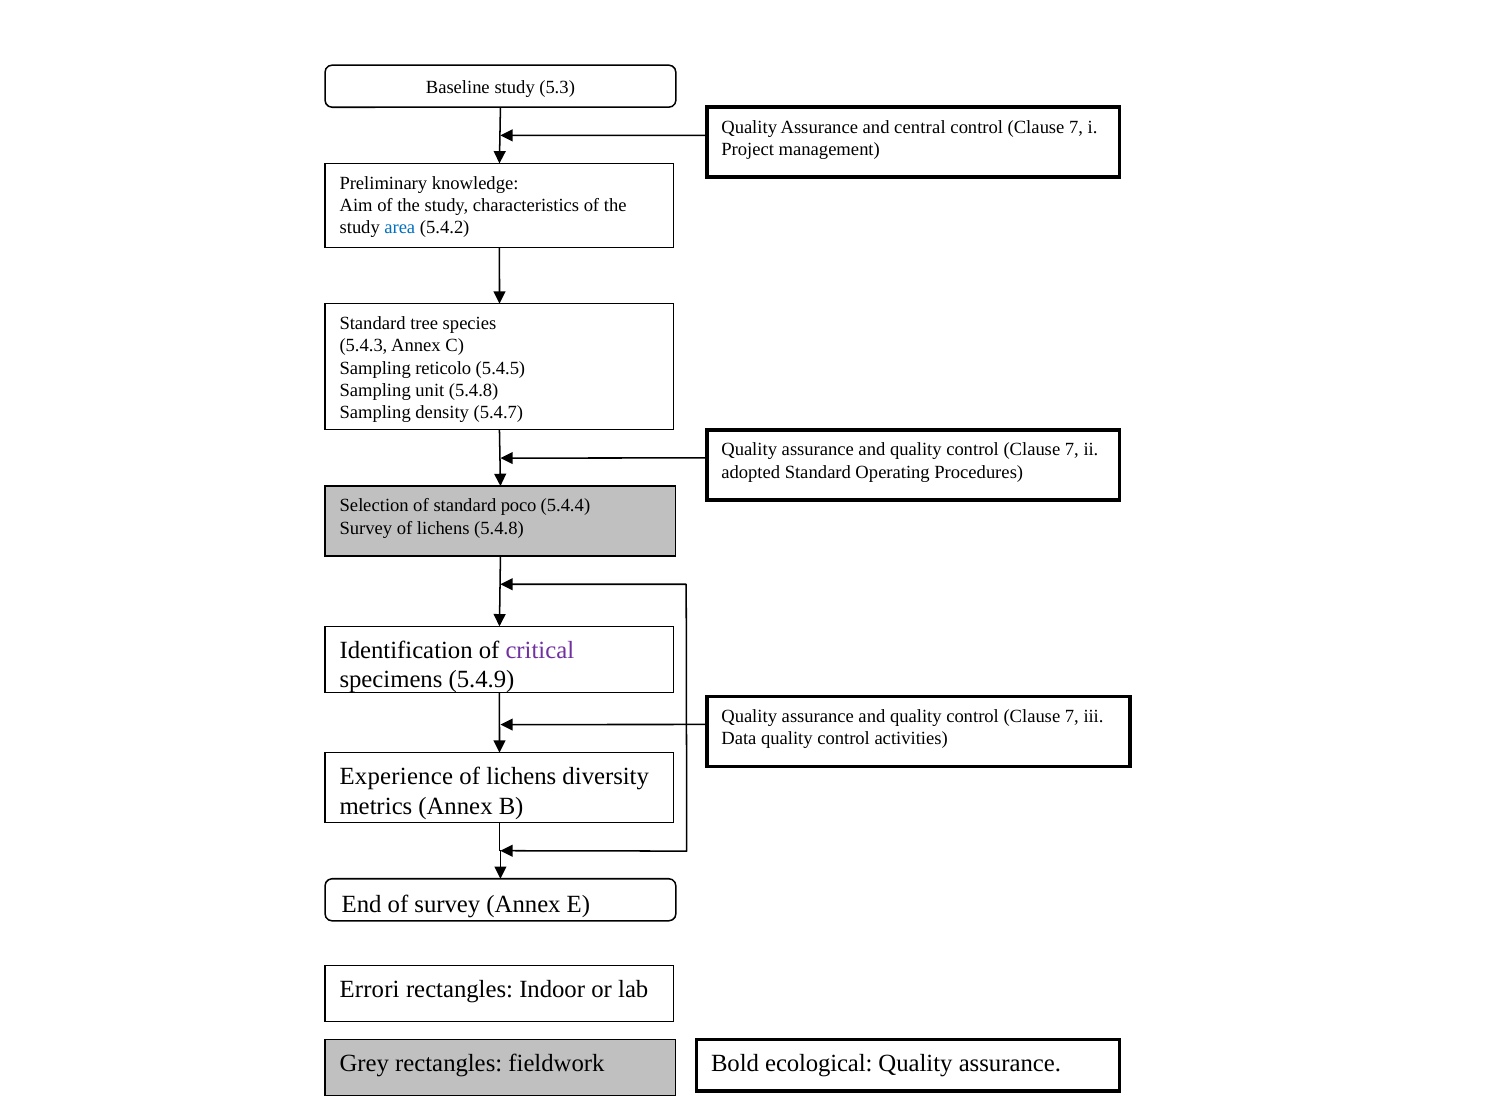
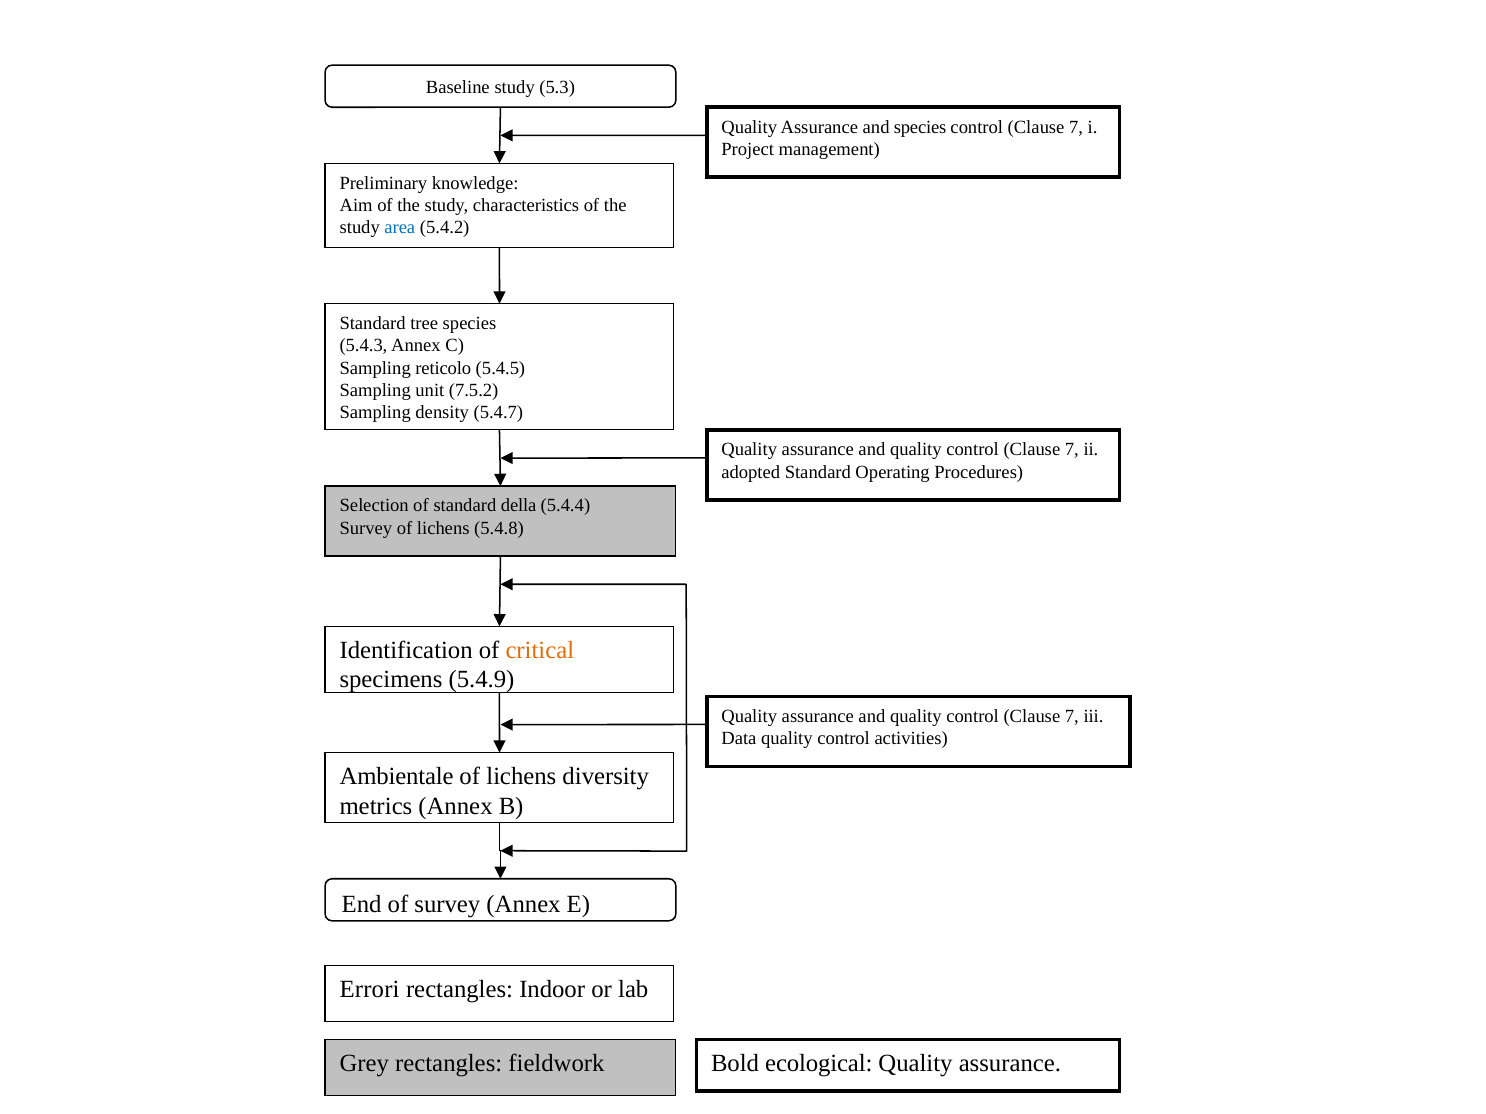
and central: central -> species
unit 5.4.8: 5.4.8 -> 7.5.2
poco: poco -> della
critical colour: purple -> orange
Experience: Experience -> Ambientale
